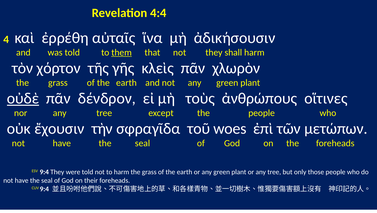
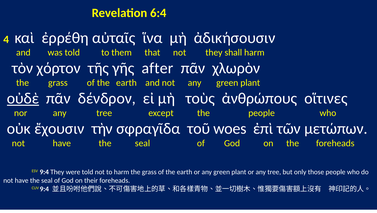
4:4: 4:4 -> 6:4
them underline: present -> none
κλεὶς: κλεὶς -> after
